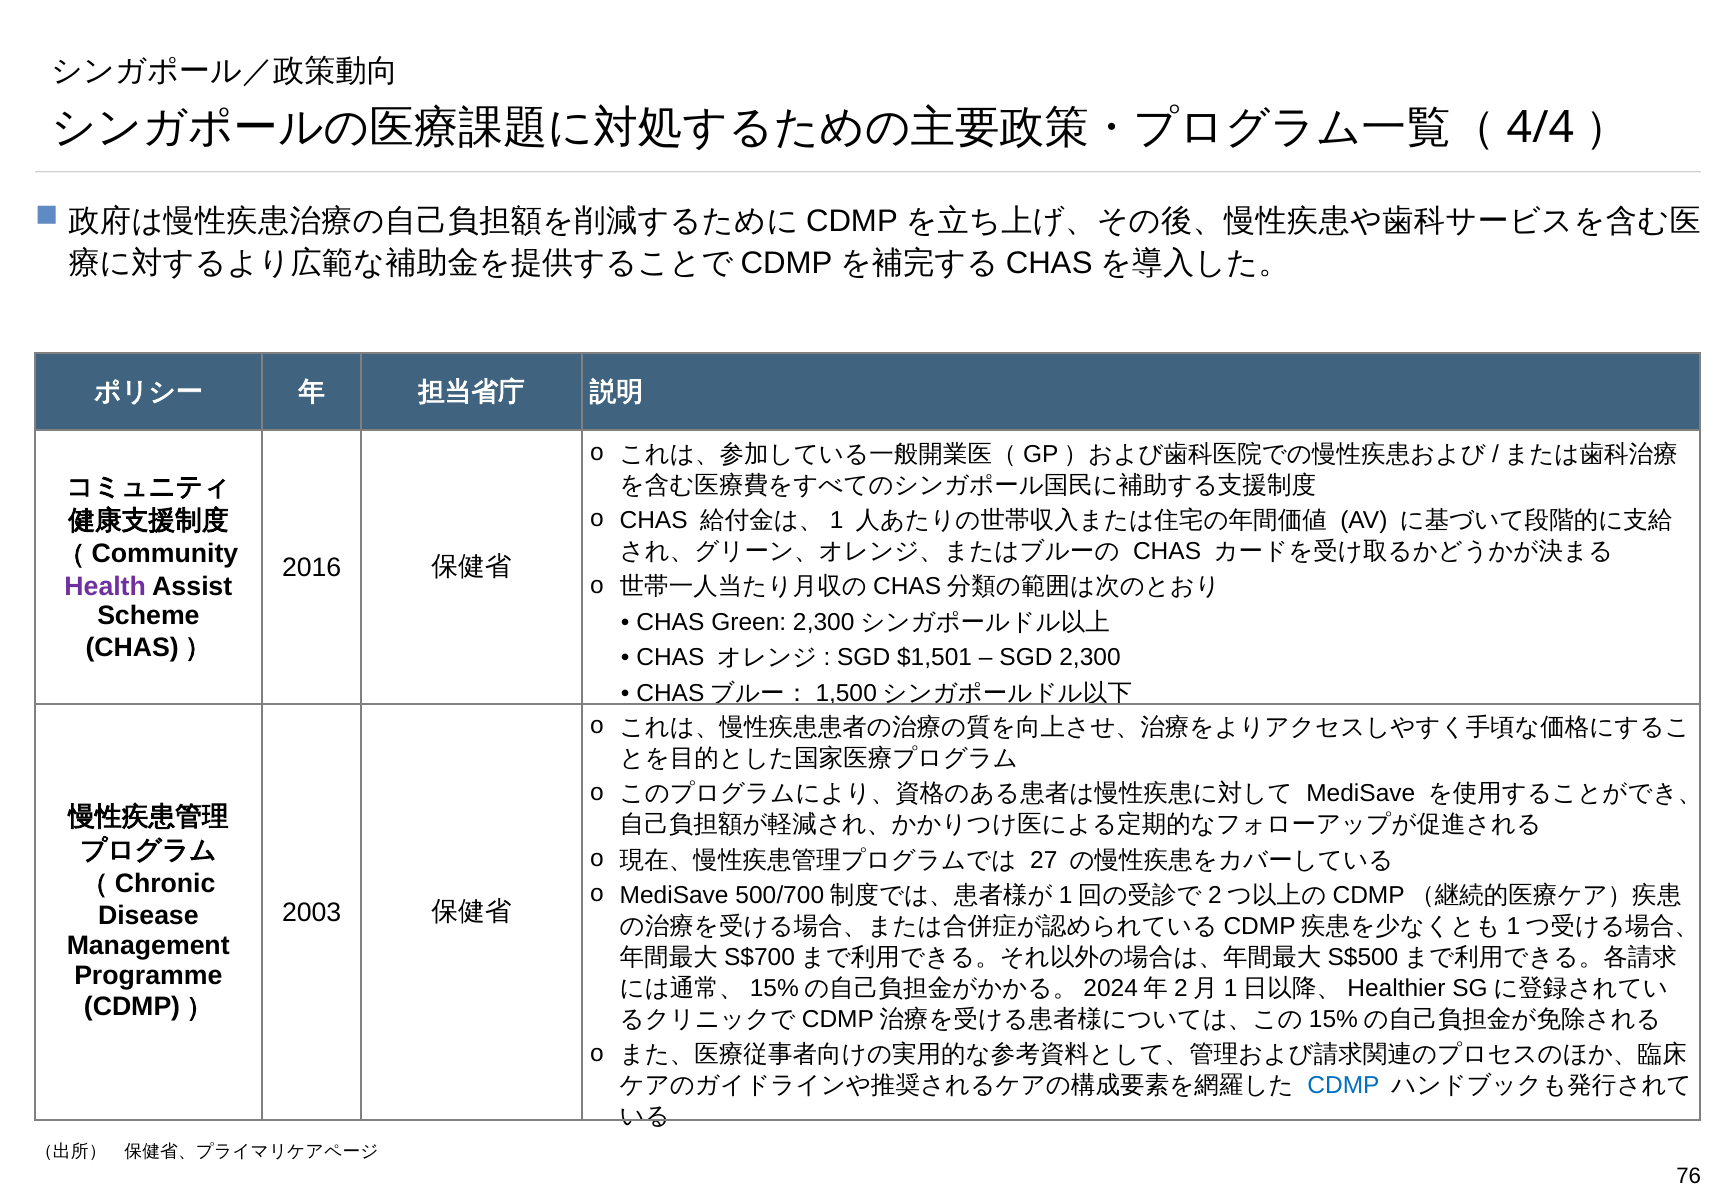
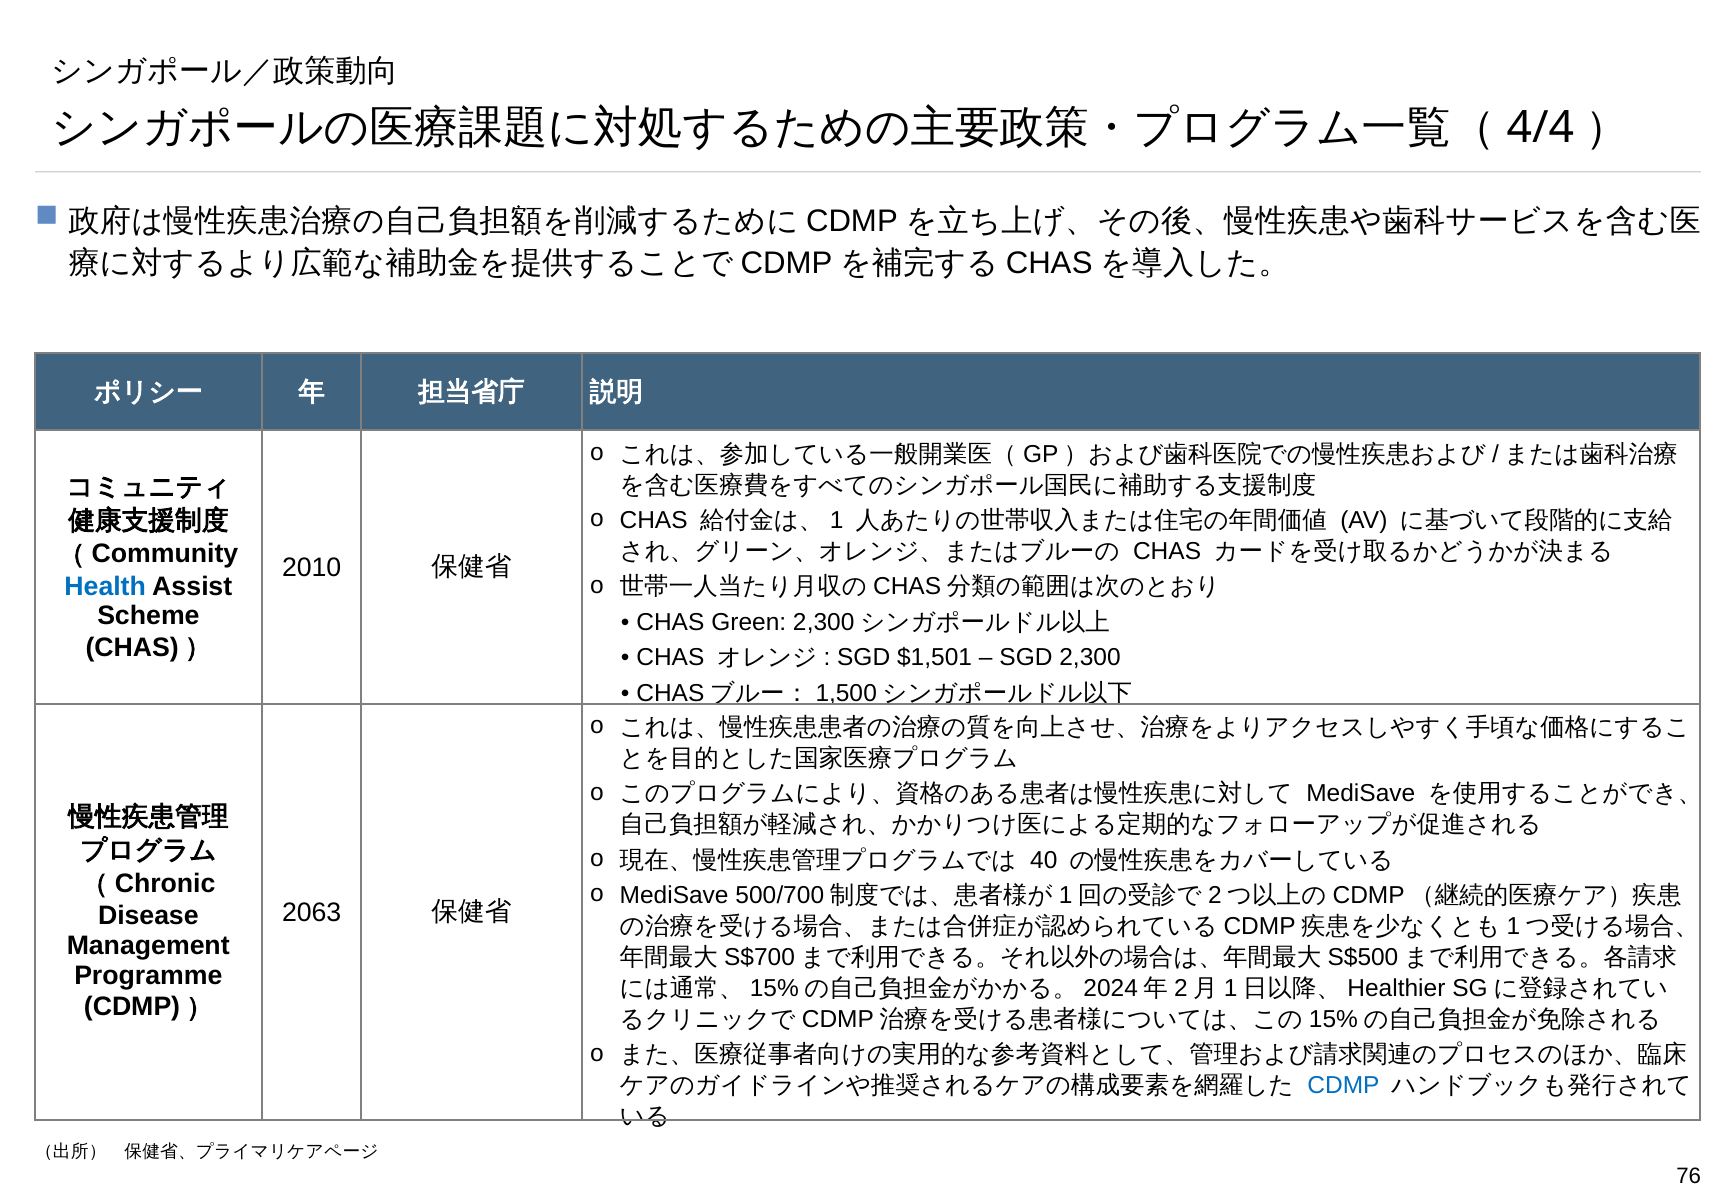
2016: 2016 -> 2010
Health colour: purple -> blue
27: 27 -> 40
2003: 2003 -> 2063
